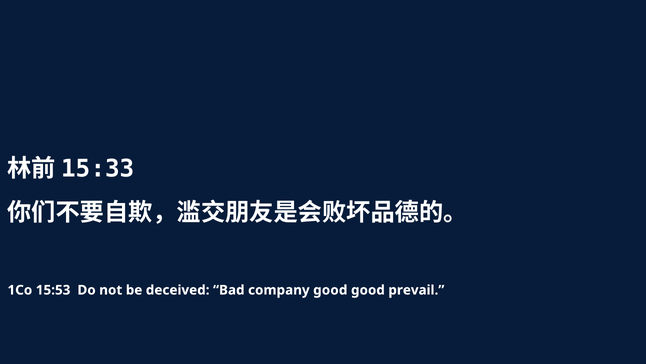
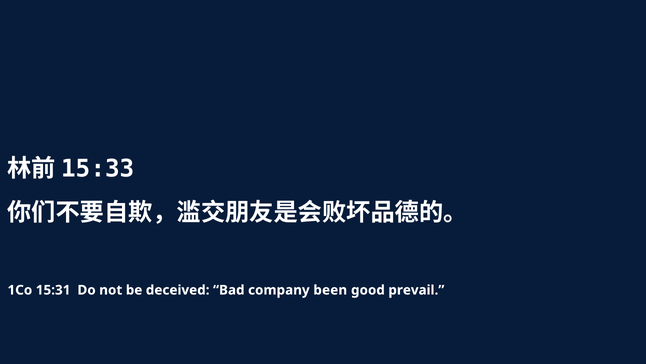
15:53: 15:53 -> 15:31
company good: good -> been
